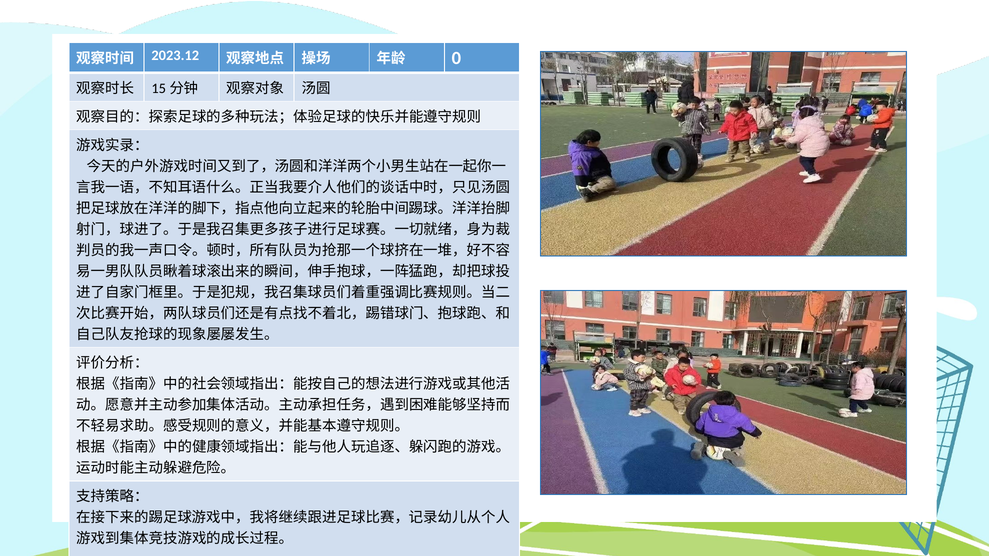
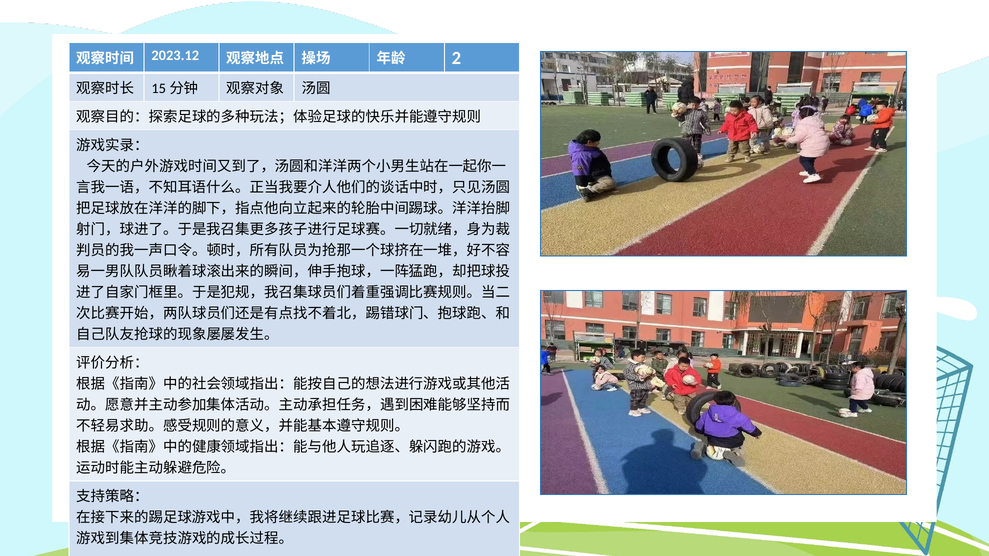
0: 0 -> 2
